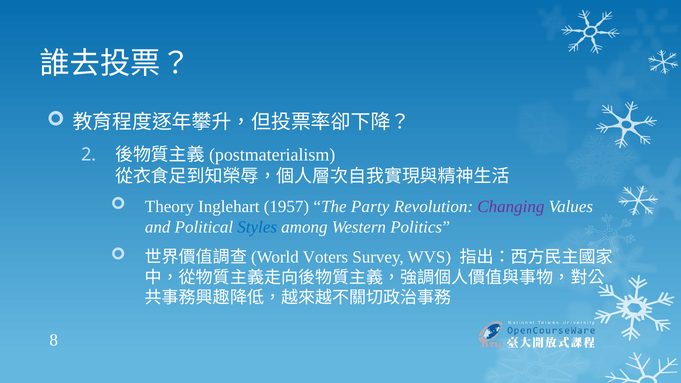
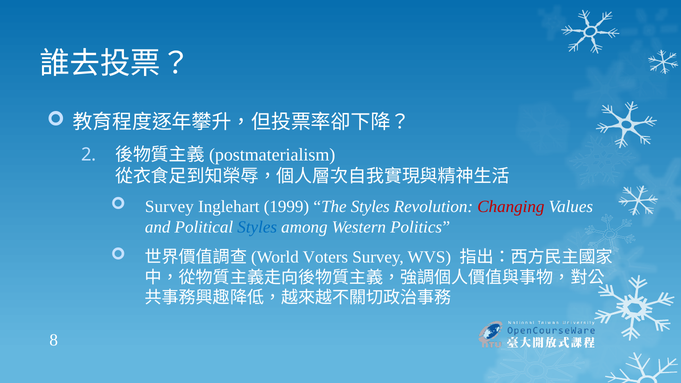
Theory at (169, 207): Theory -> Survey
1957: 1957 -> 1999
The Party: Party -> Styles
Changing colour: purple -> red
